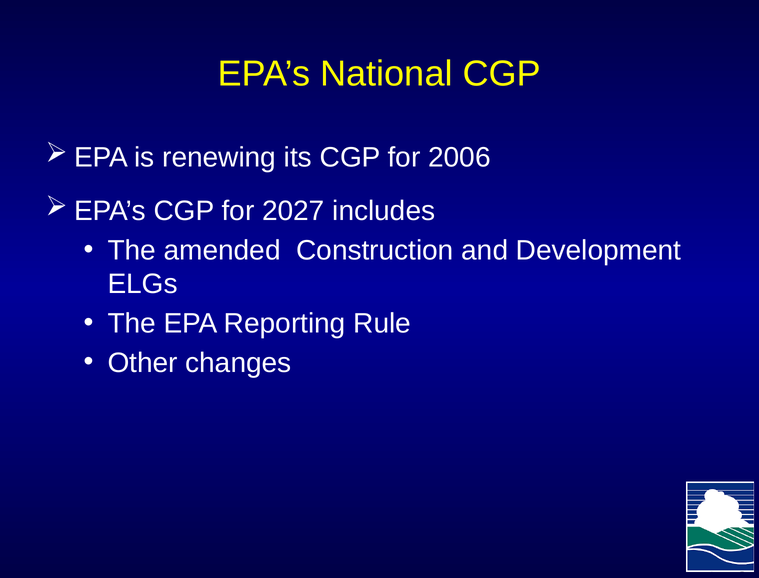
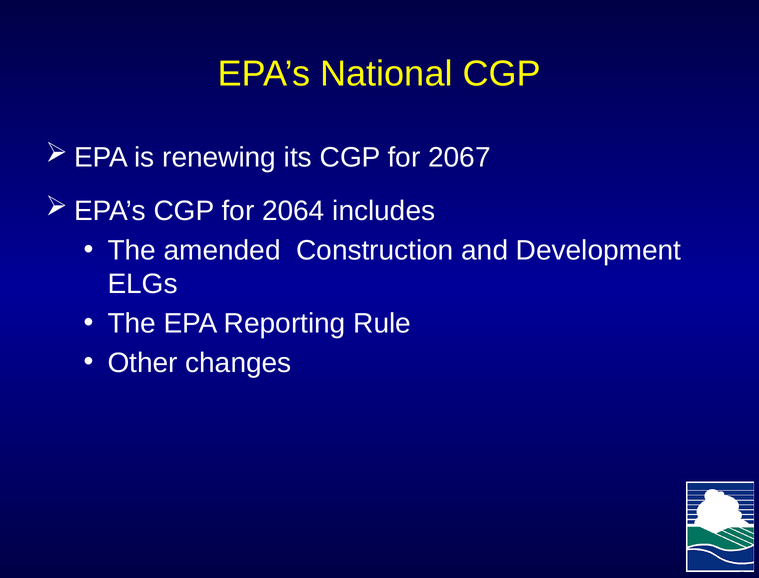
2006: 2006 -> 2067
2027: 2027 -> 2064
